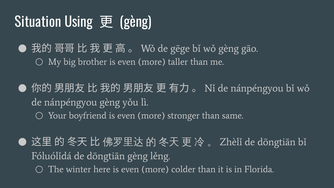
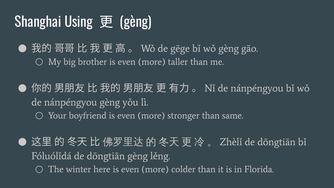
Situation: Situation -> Shanghai
